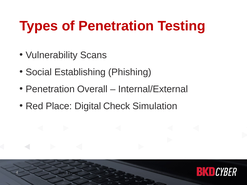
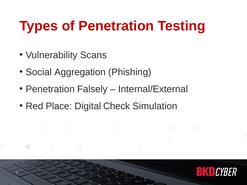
Establishing: Establishing -> Aggregation
Overall: Overall -> Falsely
